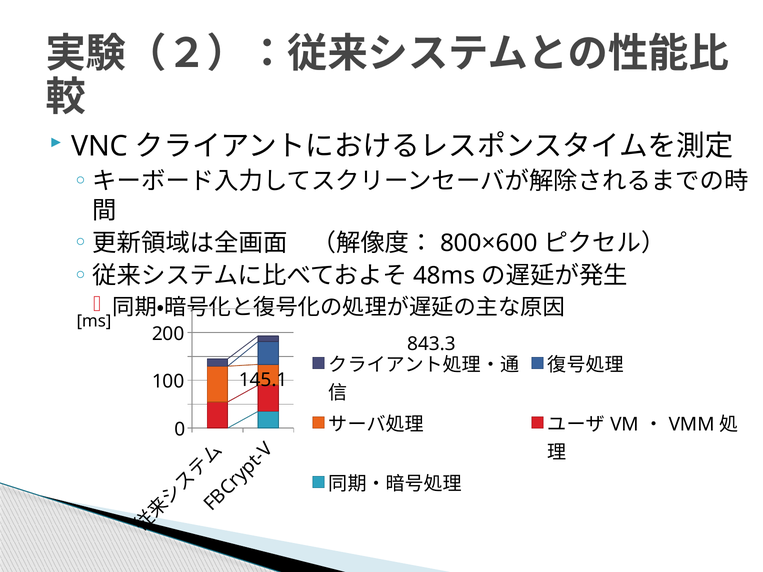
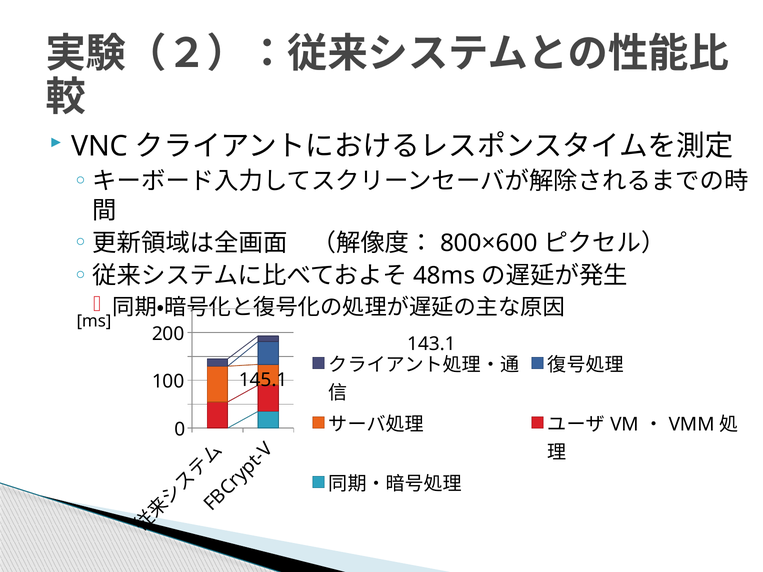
843.3: 843.3 -> 143.1
